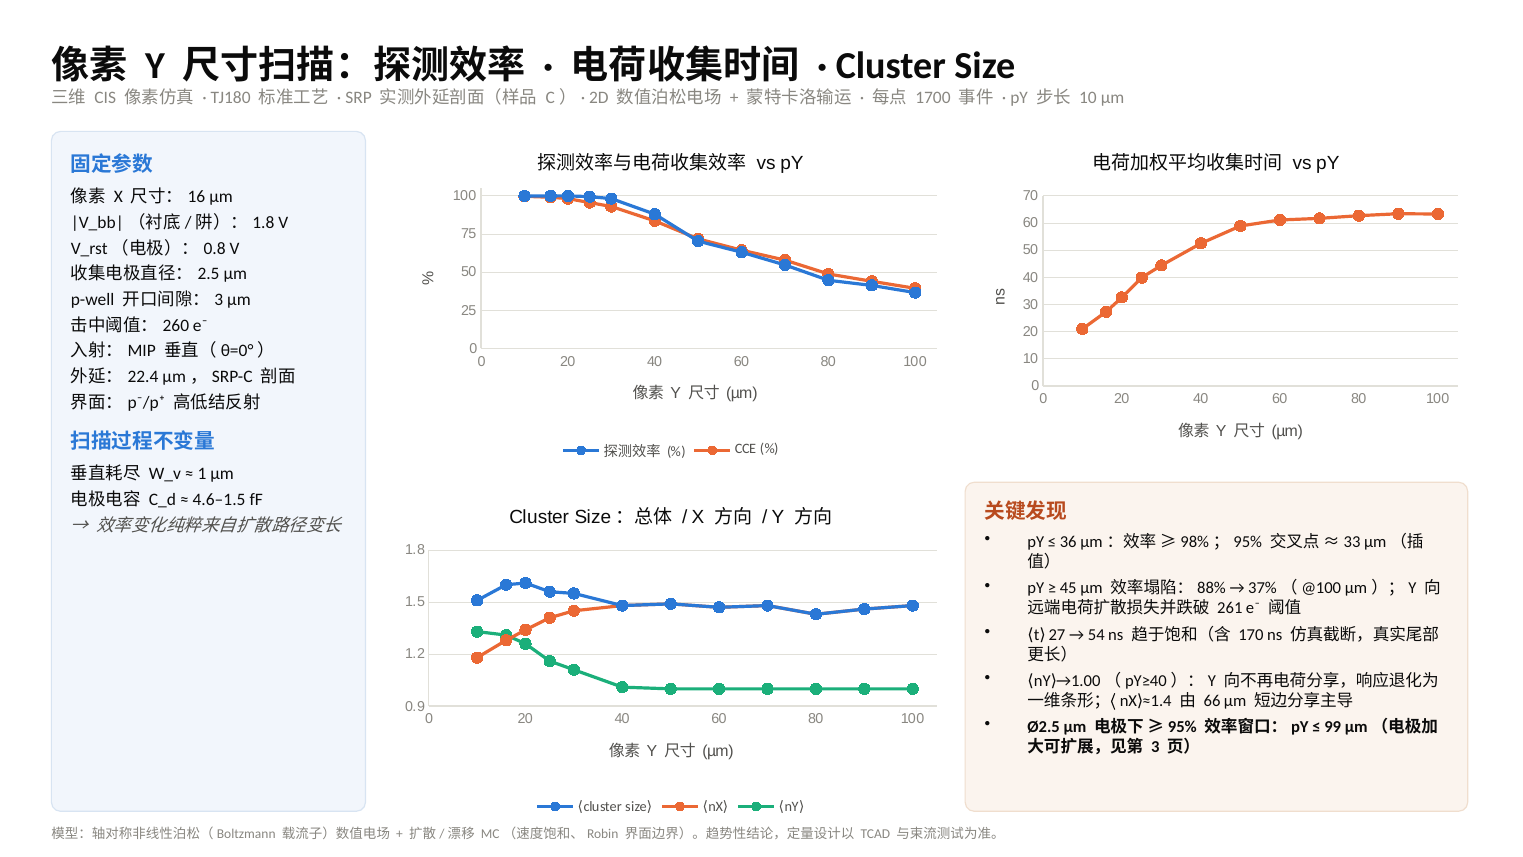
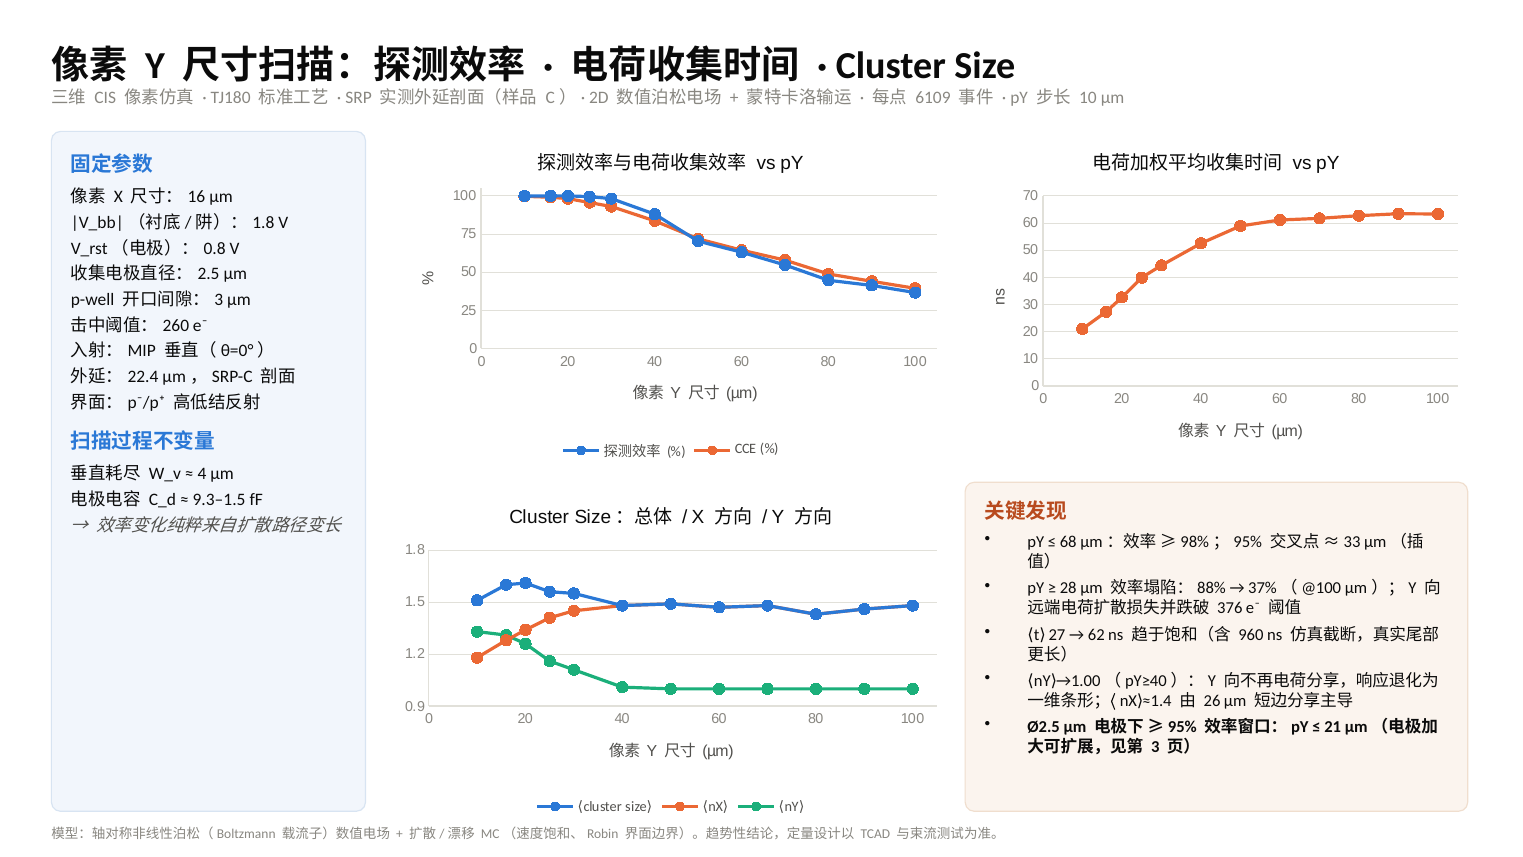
1700: 1700 -> 6109
1: 1 -> 4
4.6–1.5: 4.6–1.5 -> 9.3–1.5
36: 36 -> 68
45: 45 -> 28
261: 261 -> 376
54: 54 -> 62
170: 170 -> 960
66: 66 -> 26
99: 99 -> 21
